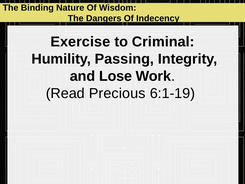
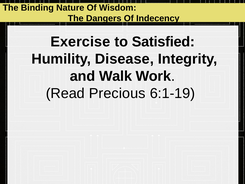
Criminal: Criminal -> Satisfied
Passing: Passing -> Disease
Lose: Lose -> Walk
